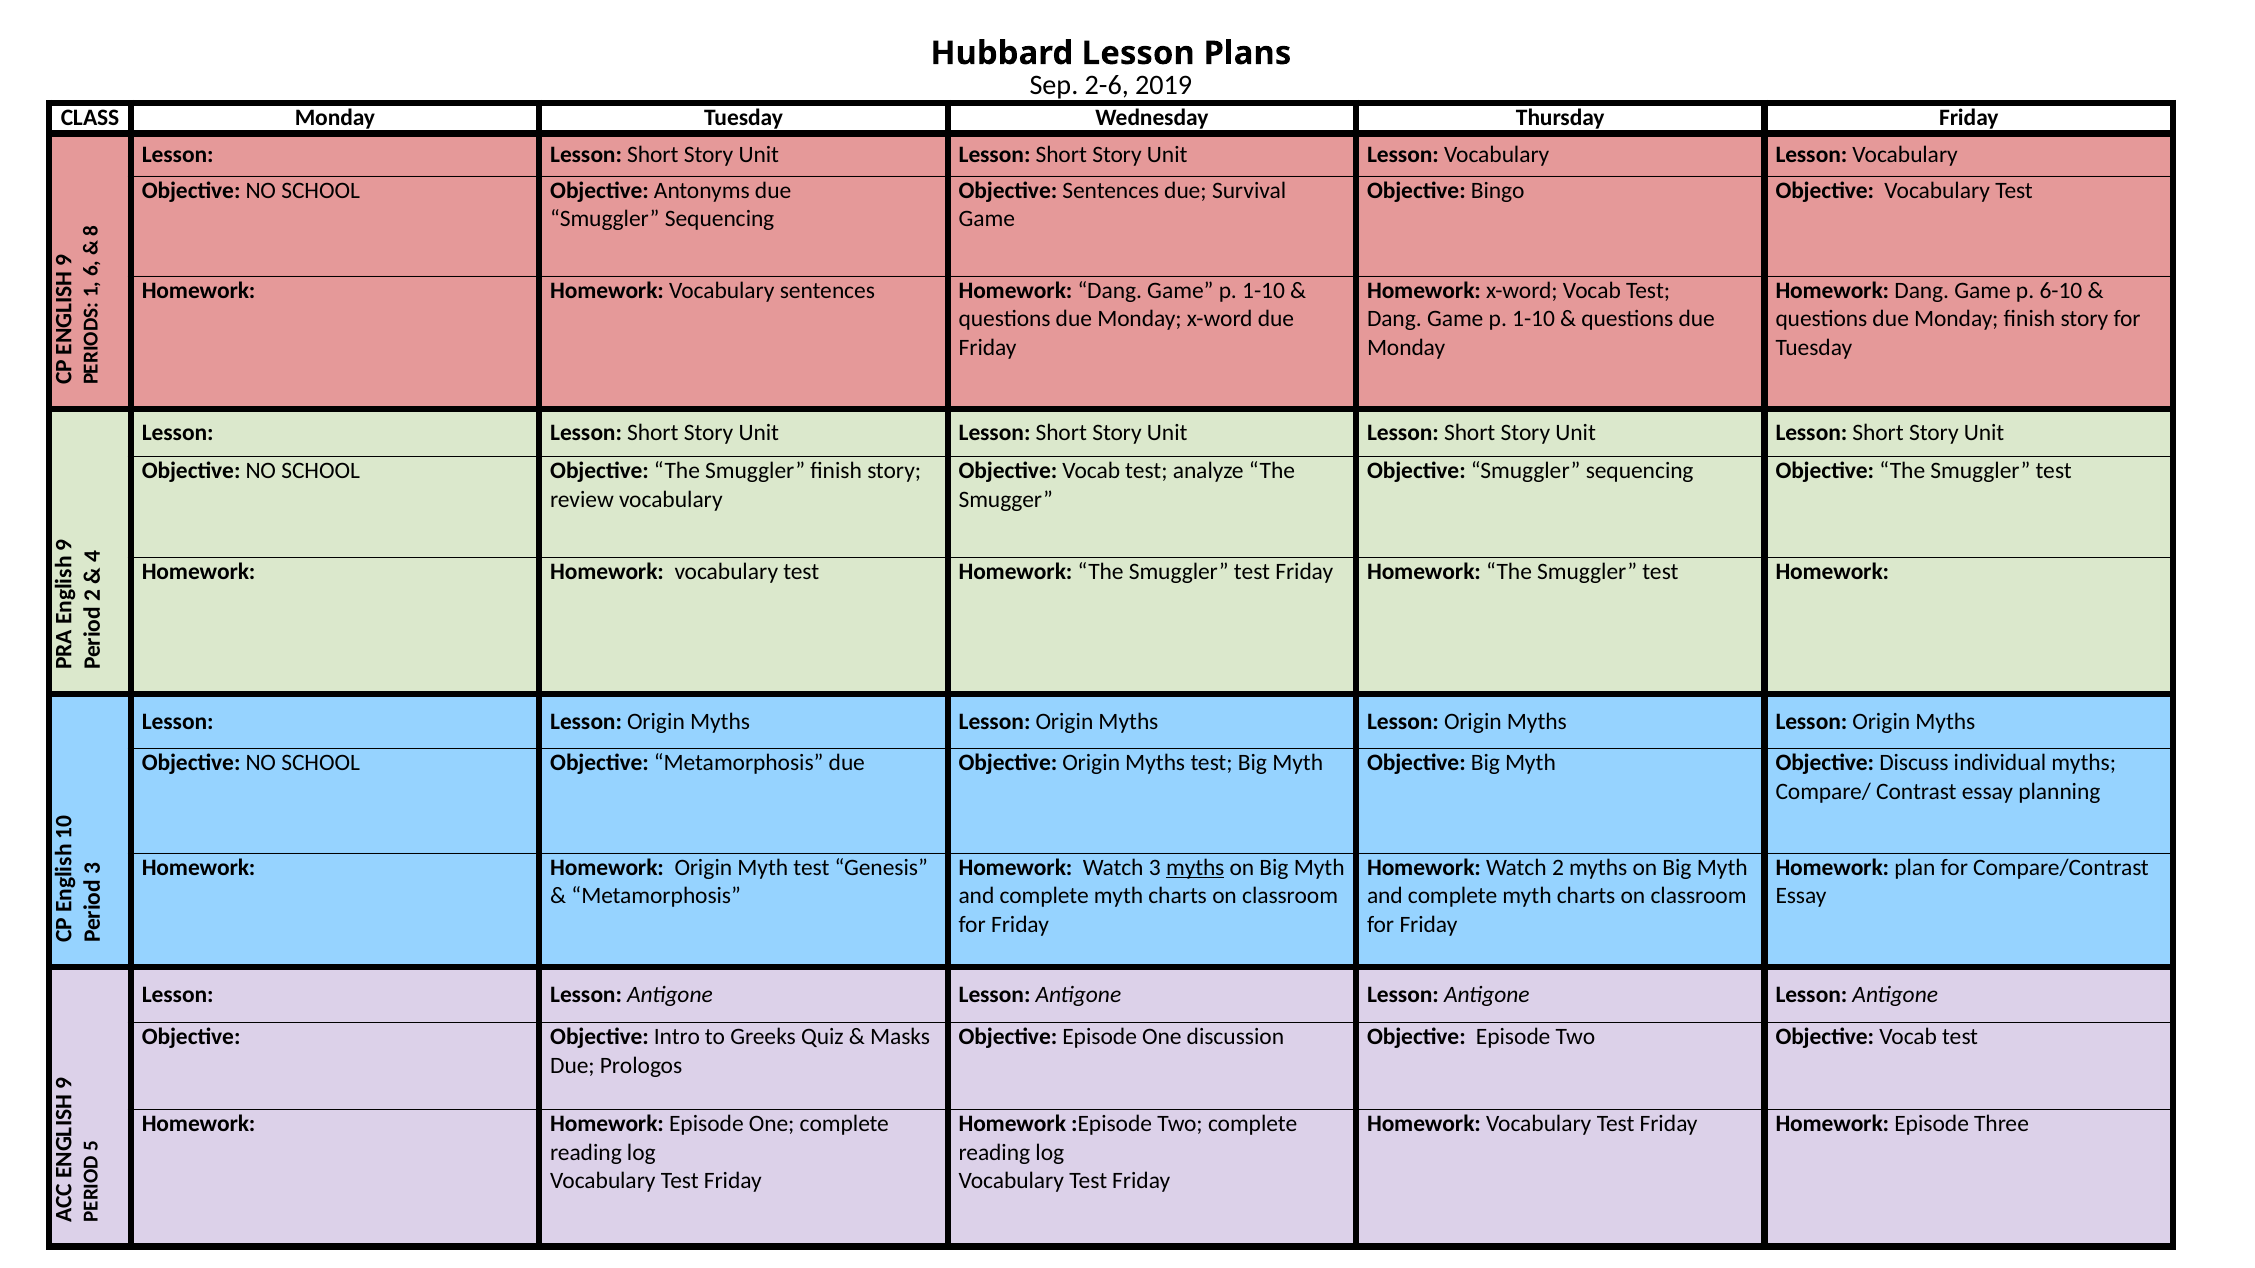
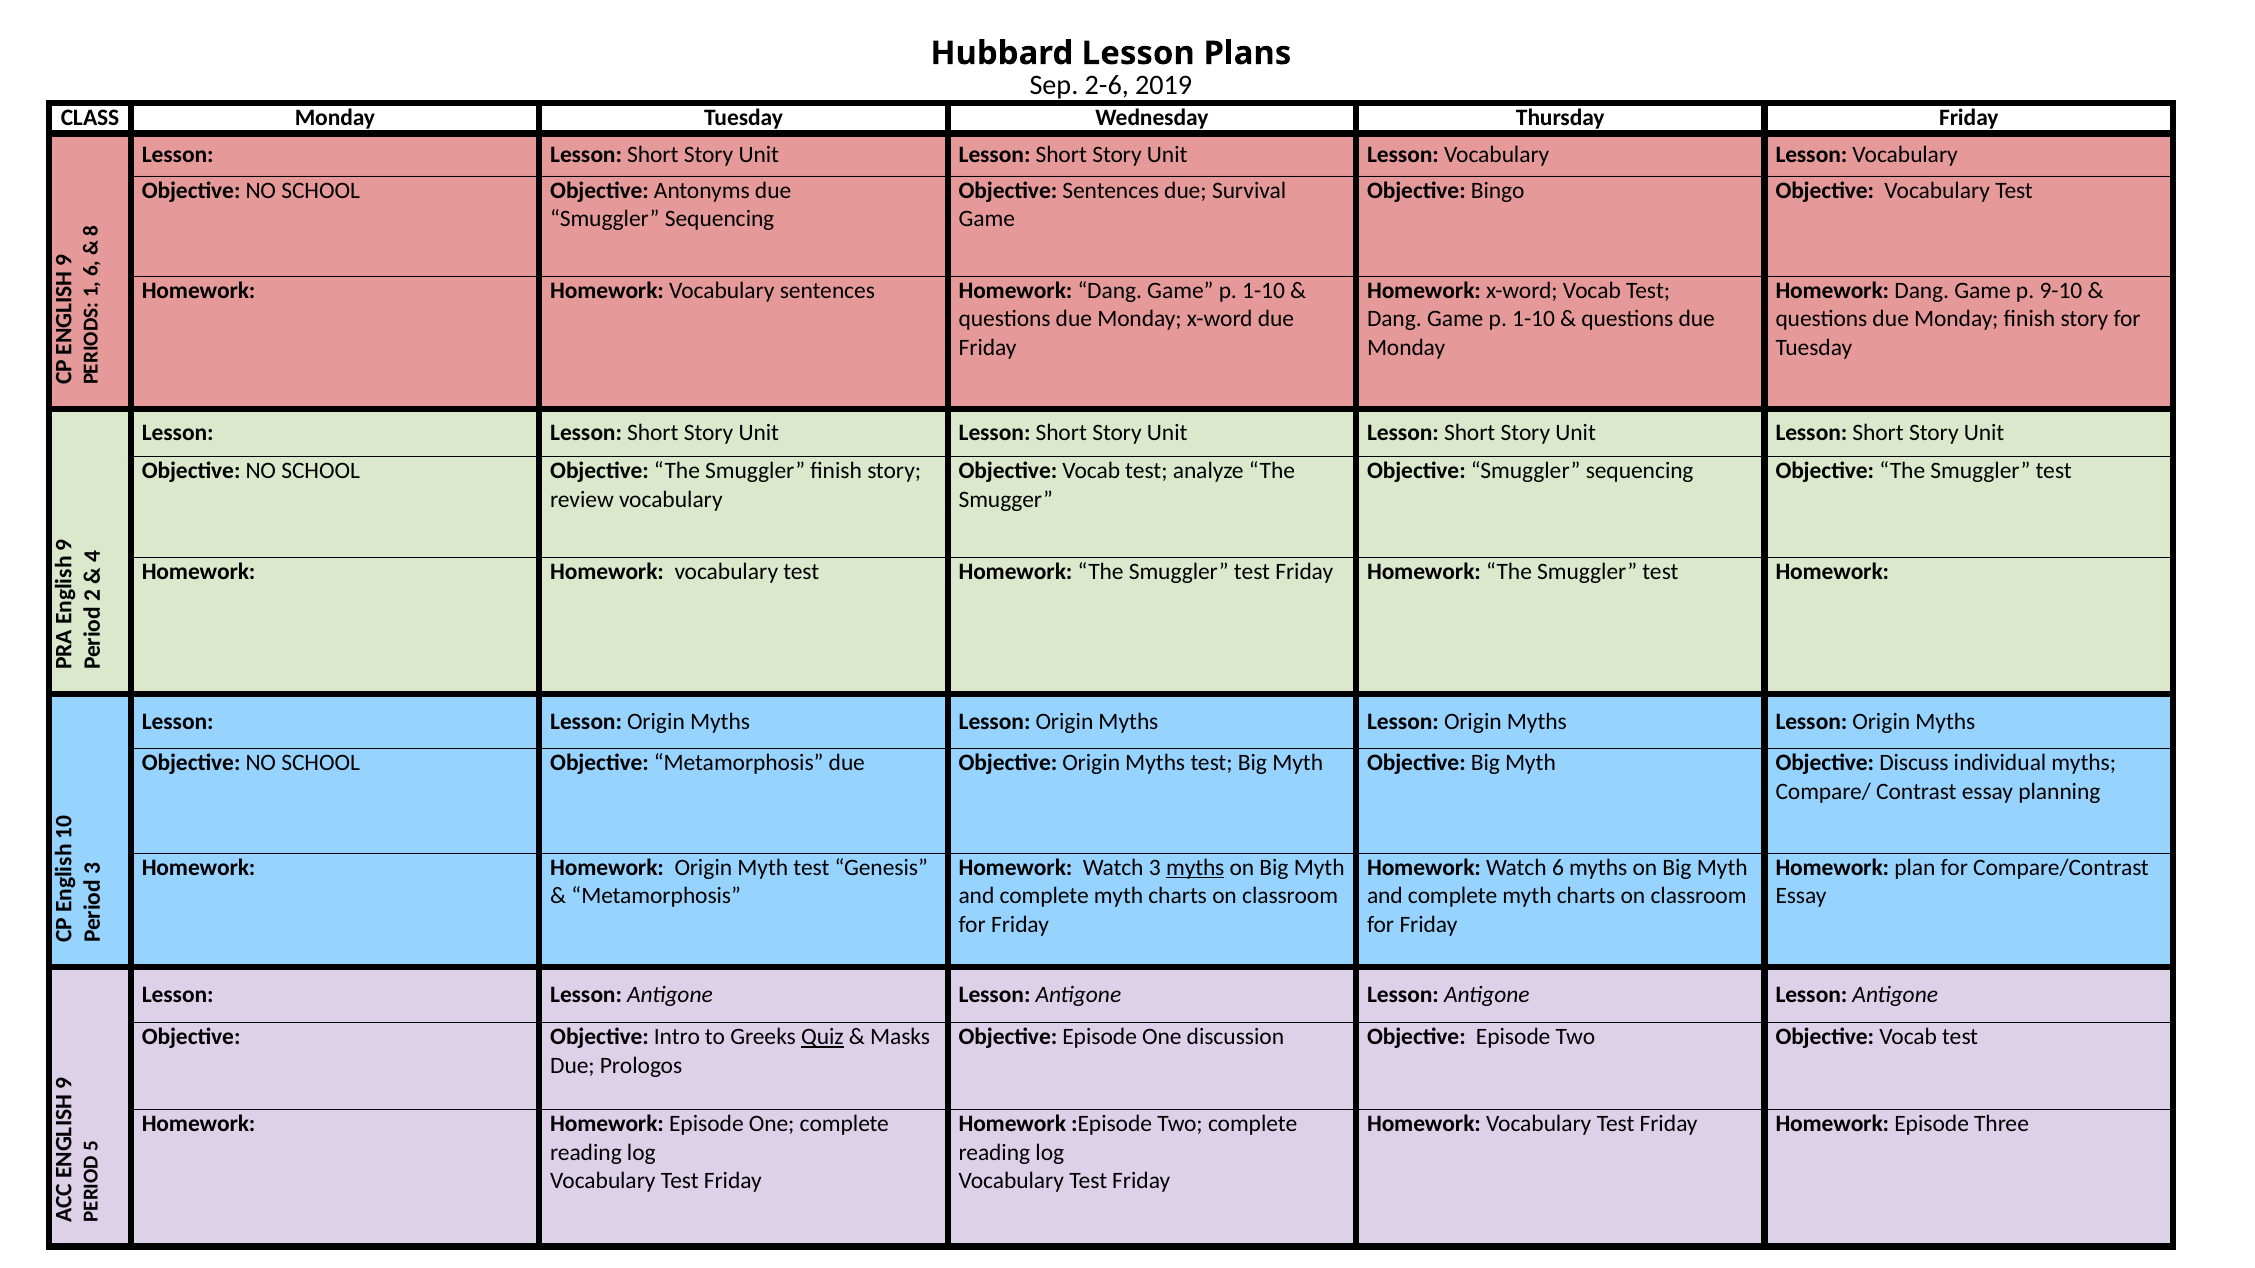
6-10: 6-10 -> 9-10
Watch 2: 2 -> 6
Quiz underline: none -> present
